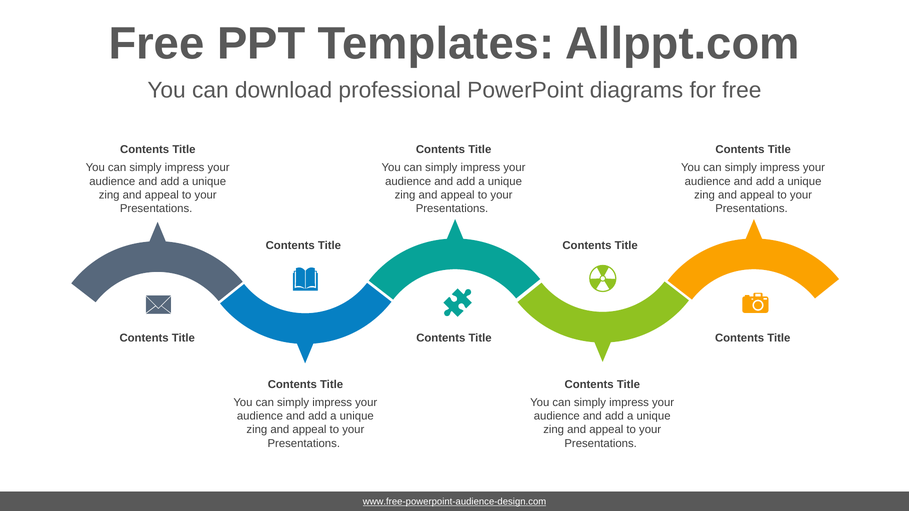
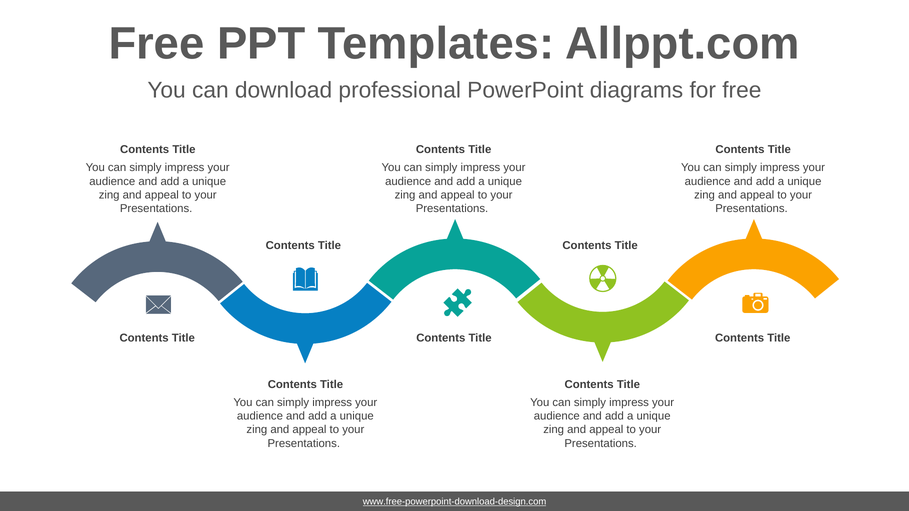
www.free-powerpoint-audience-design.com: www.free-powerpoint-audience-design.com -> www.free-powerpoint-download-design.com
